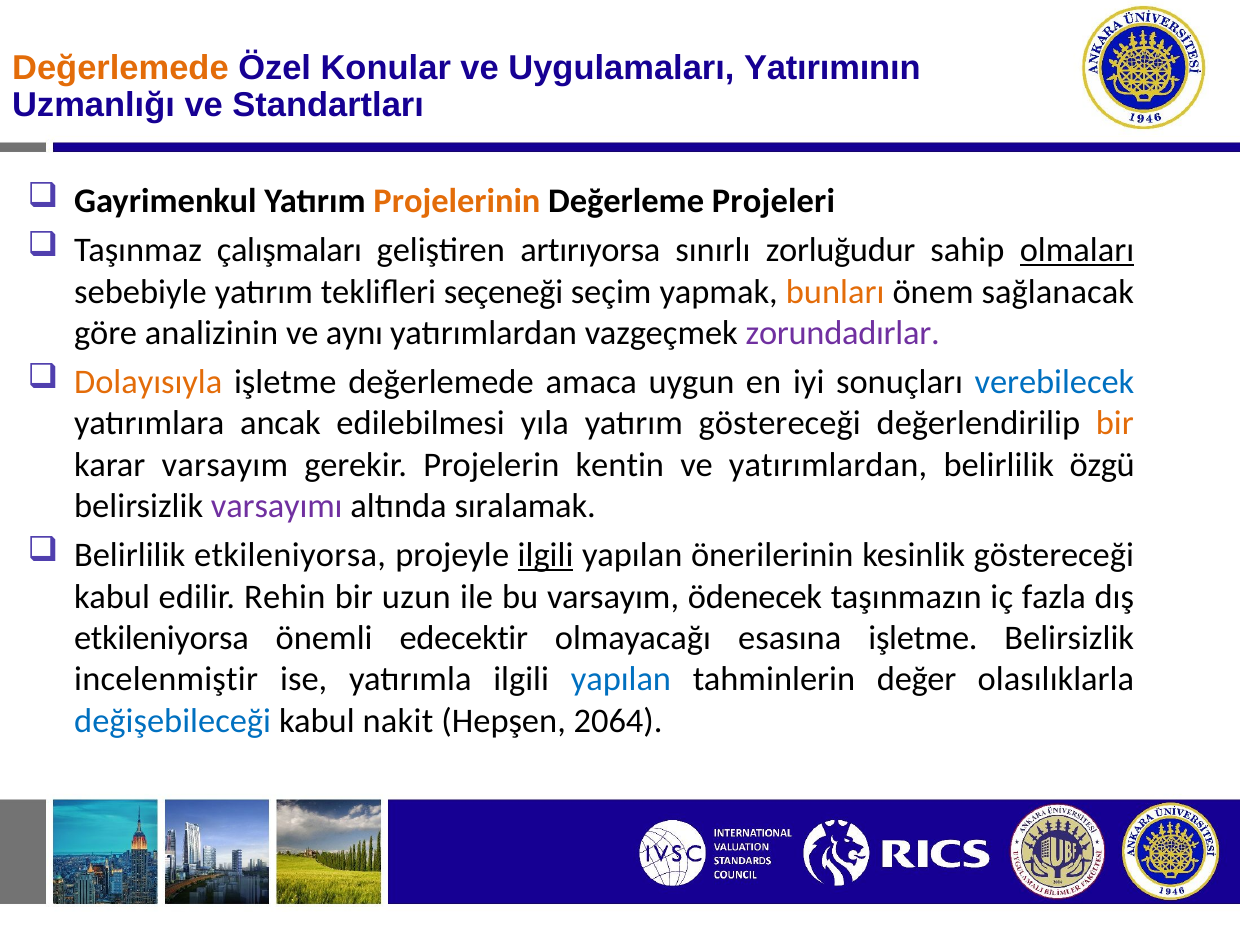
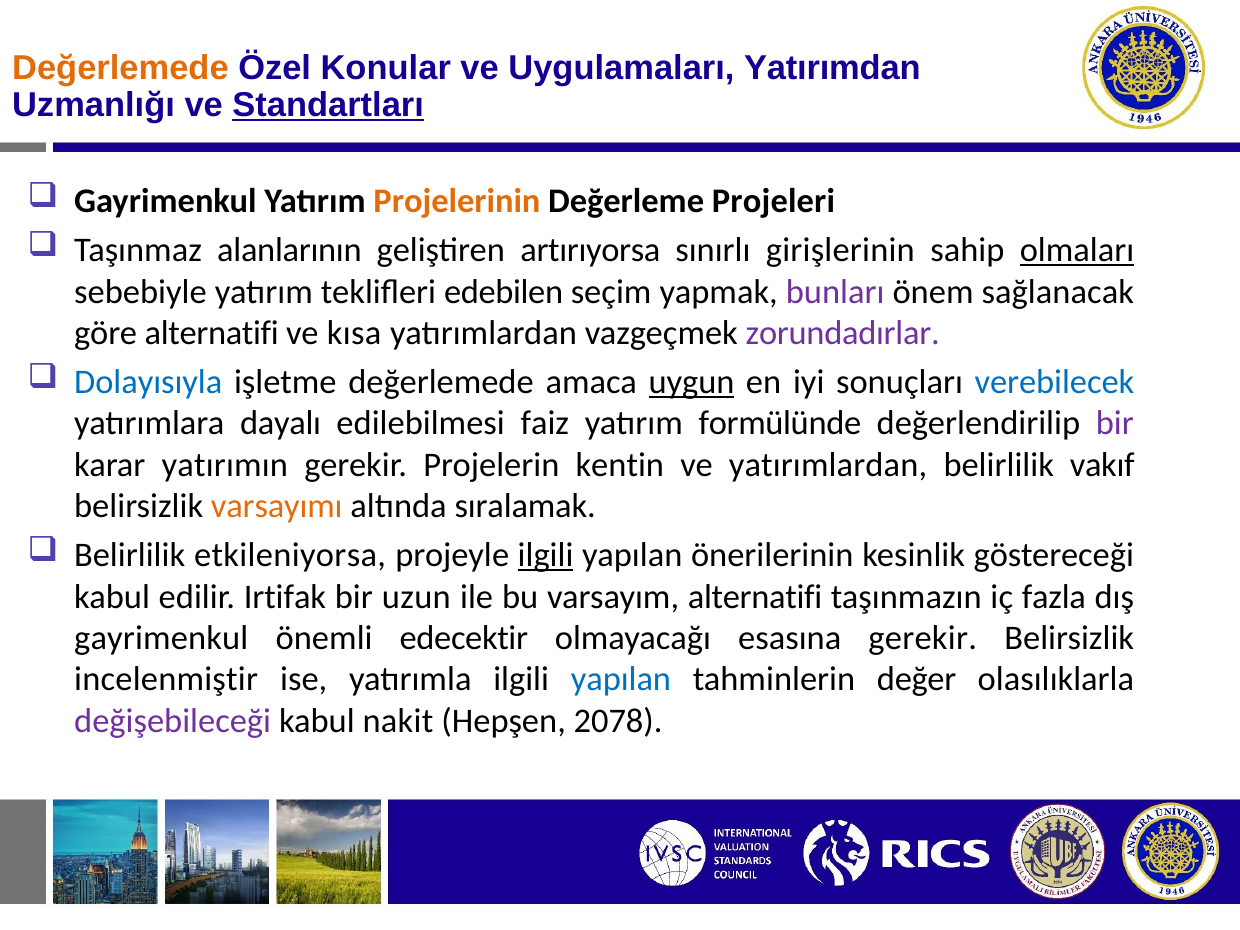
Yatırımının: Yatırımının -> Yatırımdan
Standartları underline: none -> present
çalışmaları: çalışmaları -> alanlarının
zorluğudur: zorluğudur -> girişlerinin
seçeneği: seçeneği -> edebilen
bunları colour: orange -> purple
göre analizinin: analizinin -> alternatifi
aynı: aynı -> kısa
Dolayısıyla colour: orange -> blue
uygun underline: none -> present
ancak: ancak -> dayalı
yıla: yıla -> faiz
yatırım göstereceği: göstereceği -> formülünde
bir at (1115, 424) colour: orange -> purple
karar varsayım: varsayım -> yatırımın
özgü: özgü -> vakıf
varsayımı colour: purple -> orange
Rehin: Rehin -> Irtifak
varsayım ödenecek: ödenecek -> alternatifi
etkileniyorsa at (161, 638): etkileniyorsa -> gayrimenkul
esasına işletme: işletme -> gerekir
değişebileceği colour: blue -> purple
2064: 2064 -> 2078
